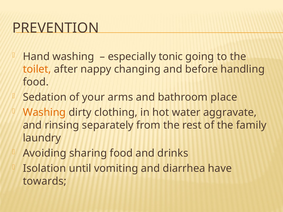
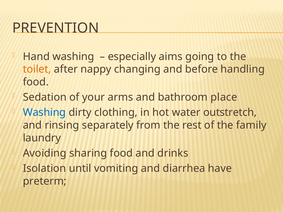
tonic: tonic -> aims
Washing at (44, 113) colour: orange -> blue
aggravate: aggravate -> outstretch
towards: towards -> preterm
